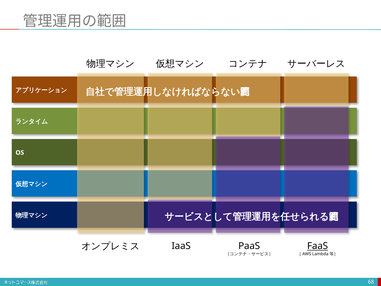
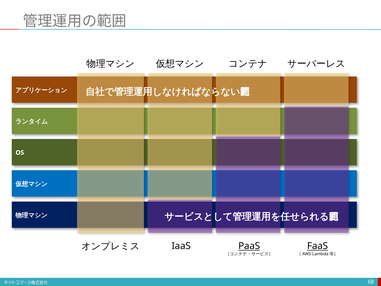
PaaS underline: none -> present
